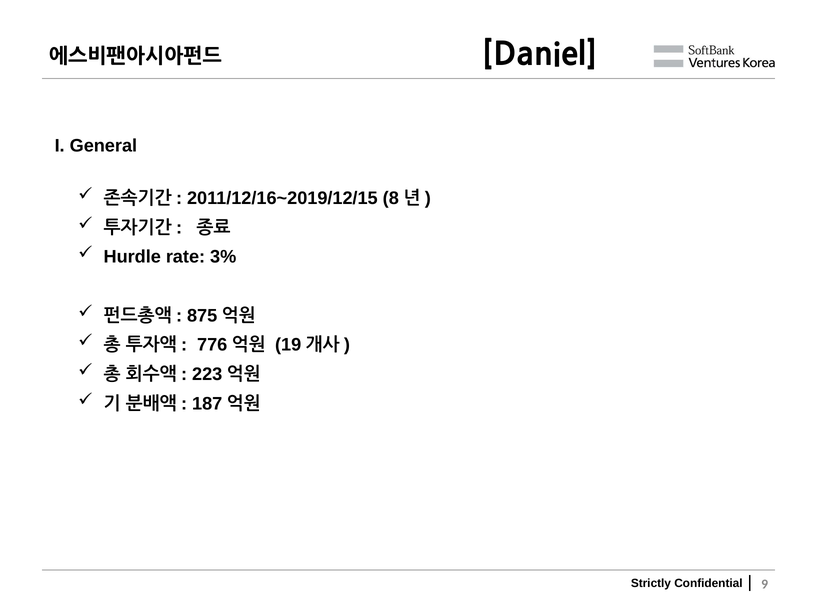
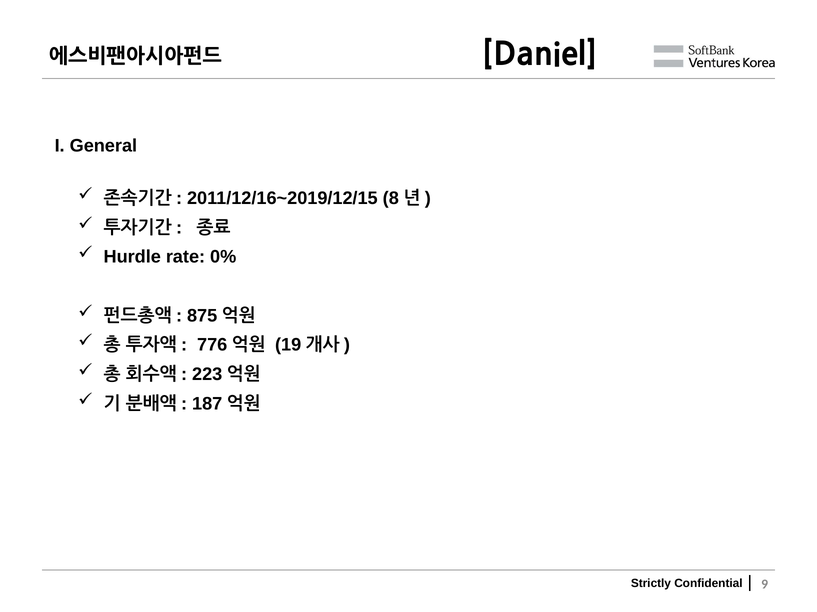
3%: 3% -> 0%
